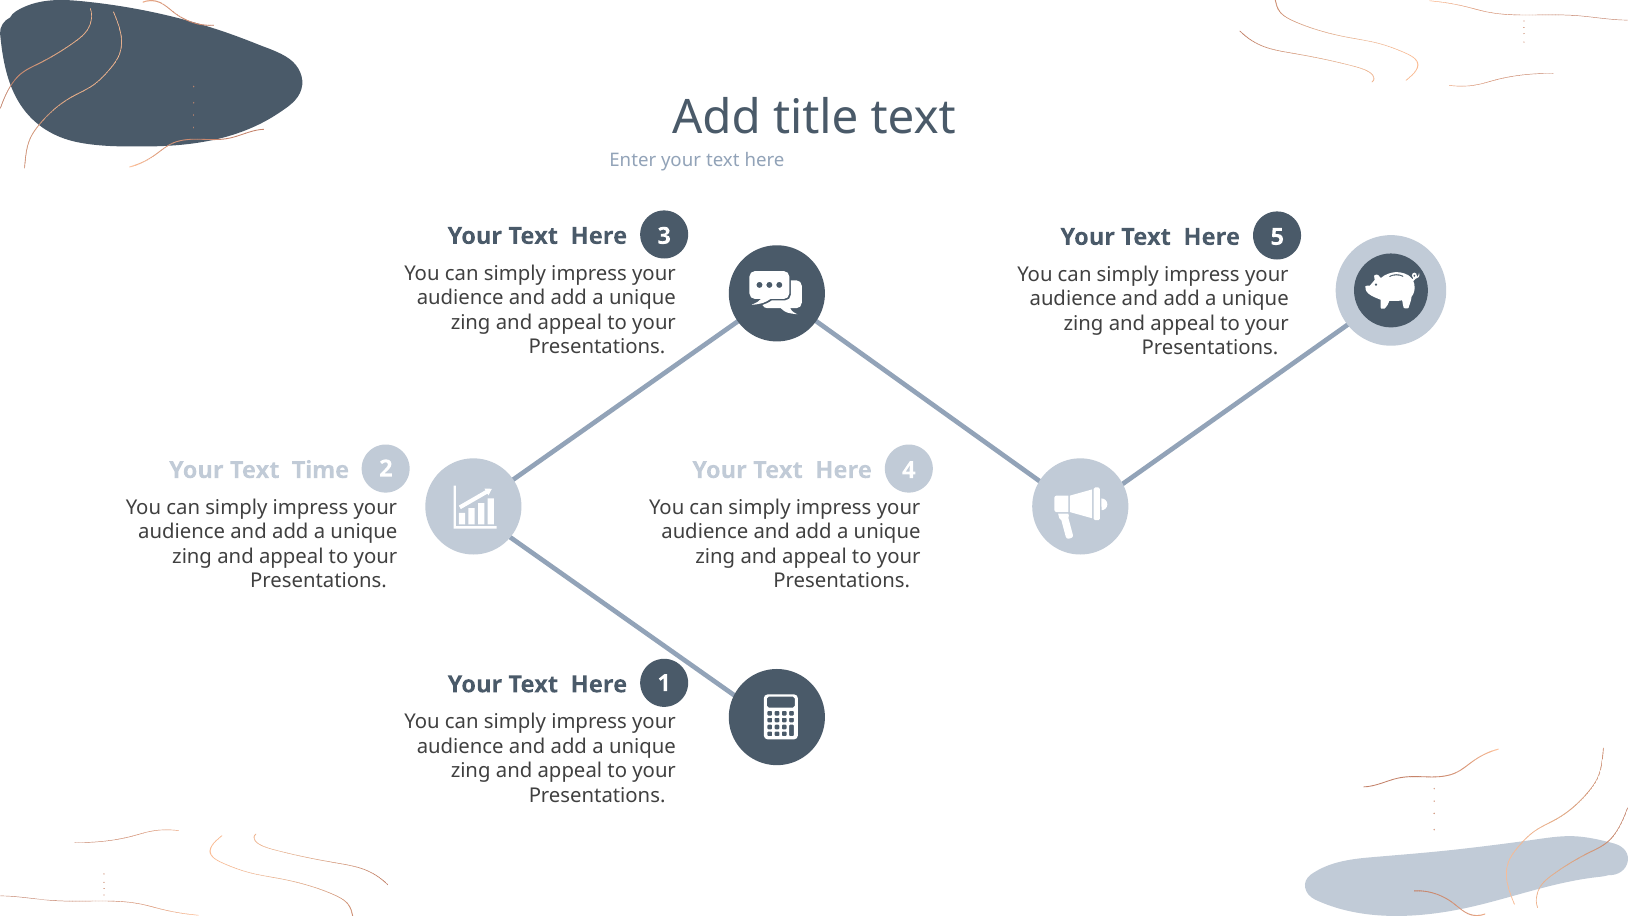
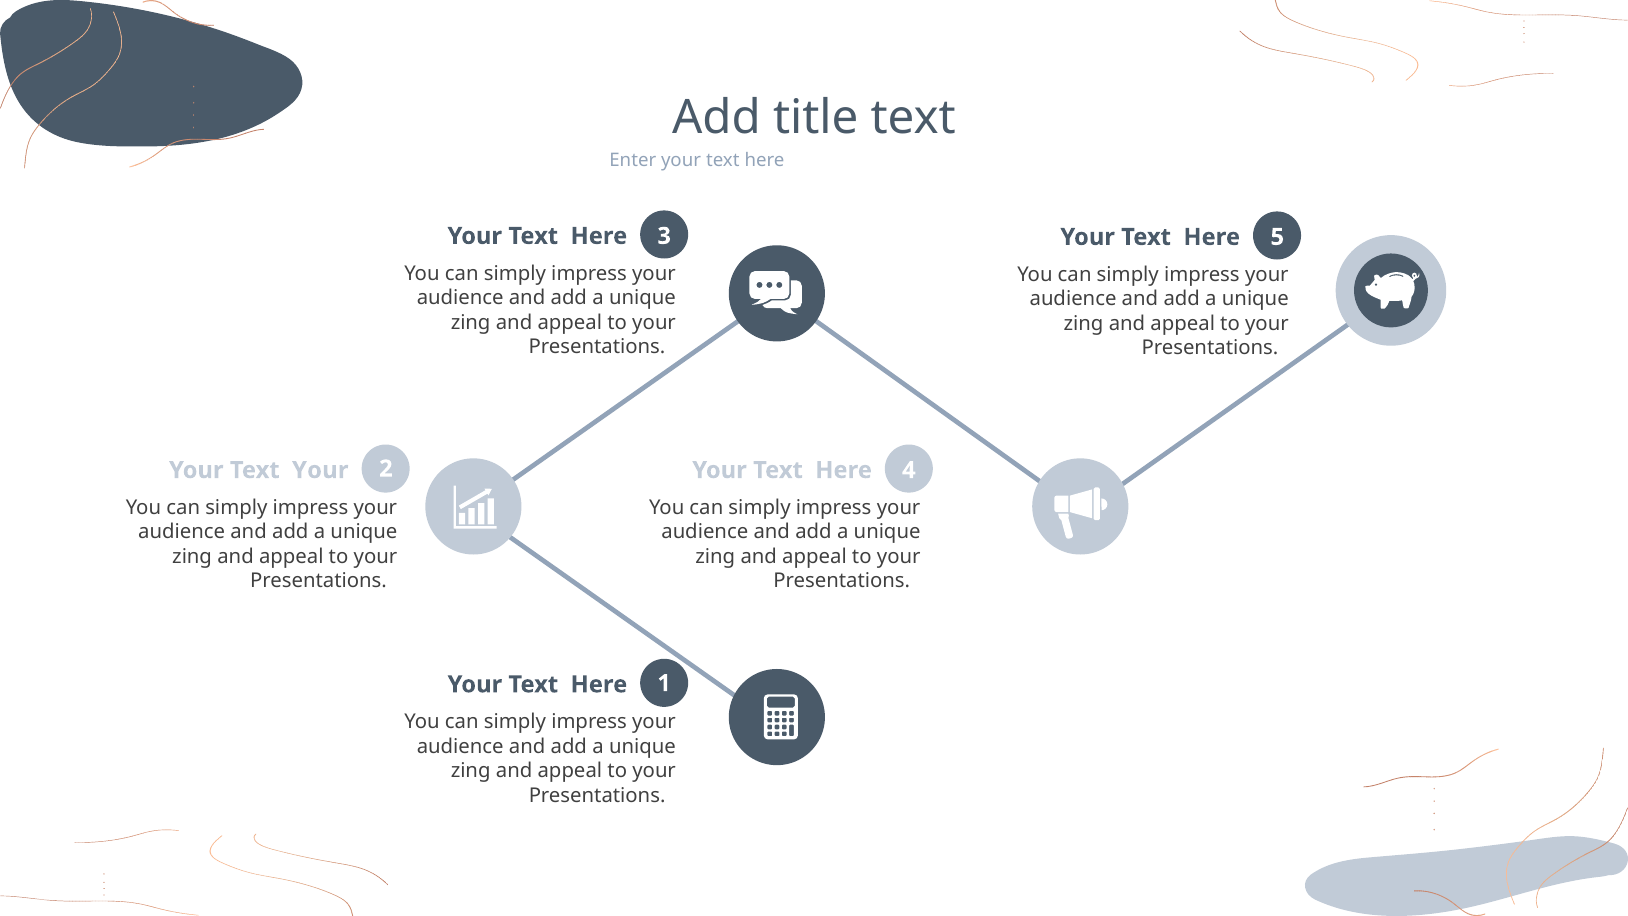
Text Time: Time -> Your
